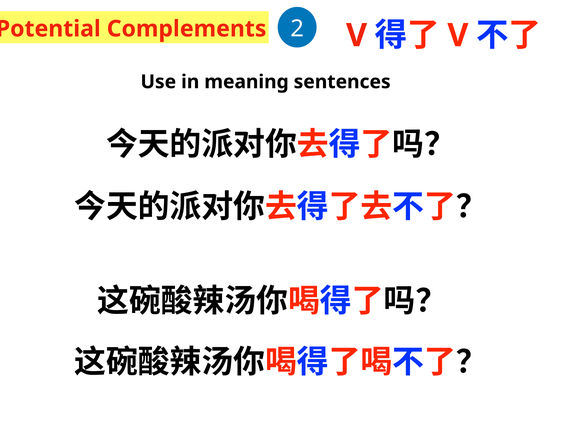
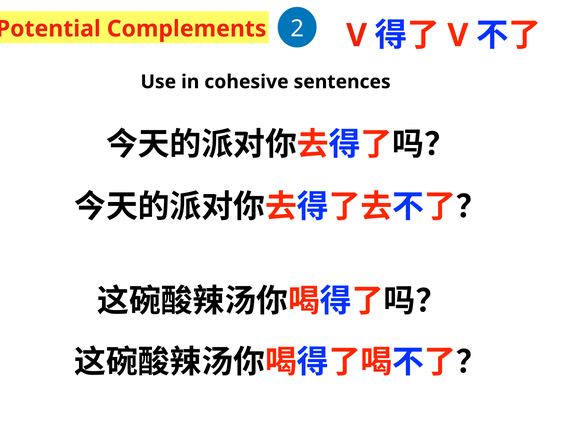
meaning: meaning -> cohesive
